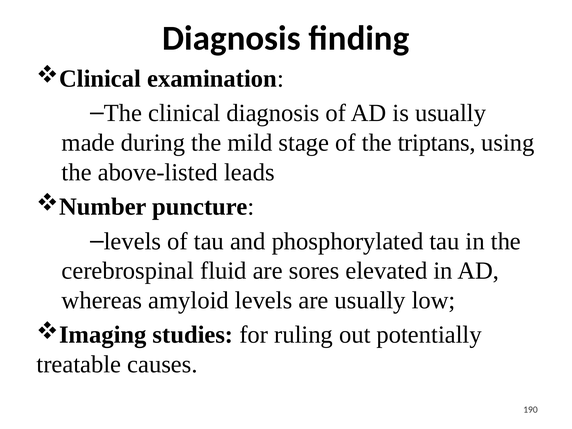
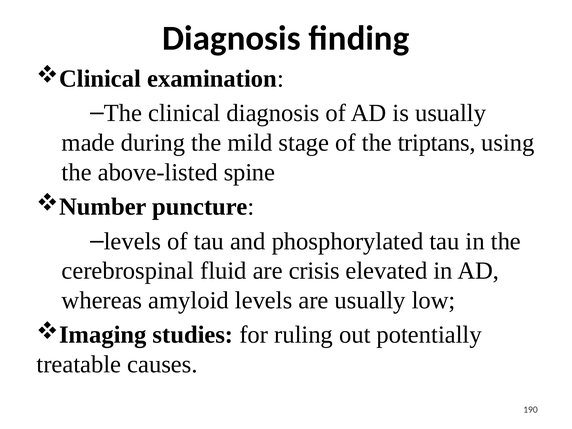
leads: leads -> spine
sores: sores -> crisis
